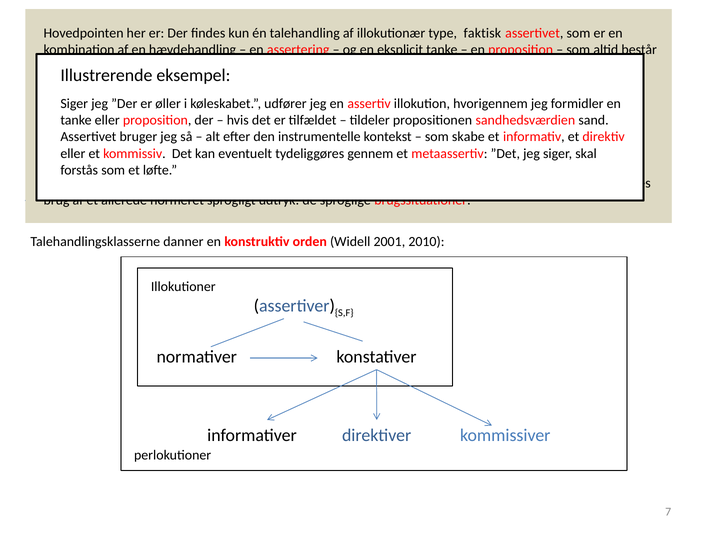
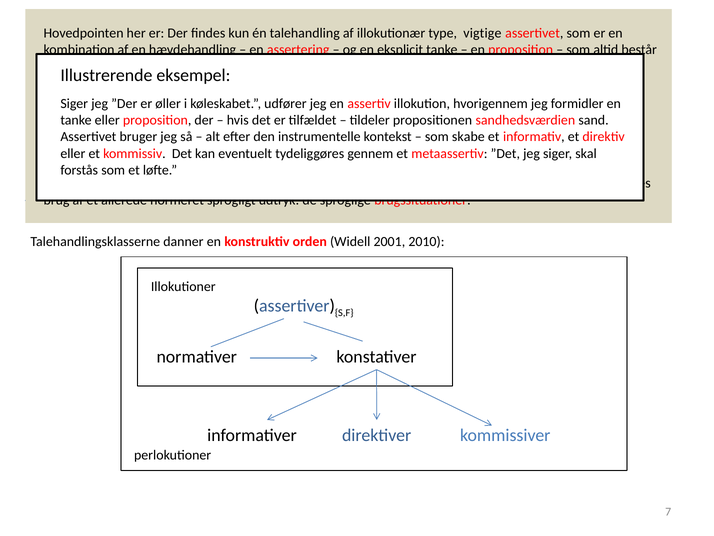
faktisk: faktisk -> vigtige
